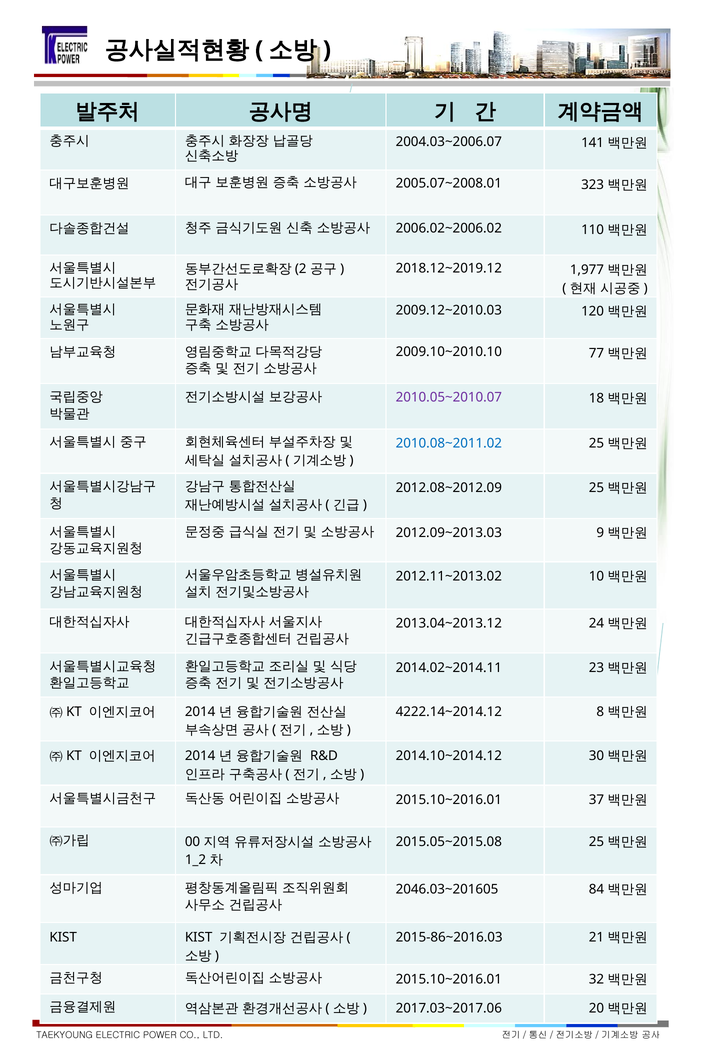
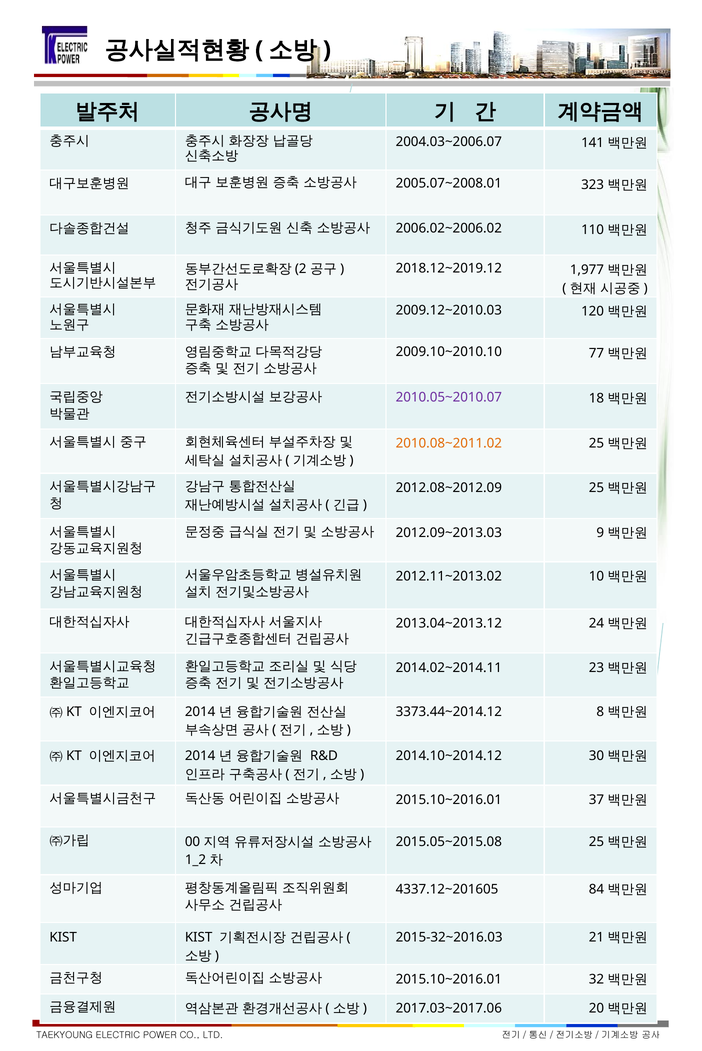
2010.08~2011.02 colour: blue -> orange
4222.14~2014.12: 4222.14~2014.12 -> 3373.44~2014.12
2046.03~201605: 2046.03~201605 -> 4337.12~201605
2015-86~2016.03: 2015-86~2016.03 -> 2015-32~2016.03
